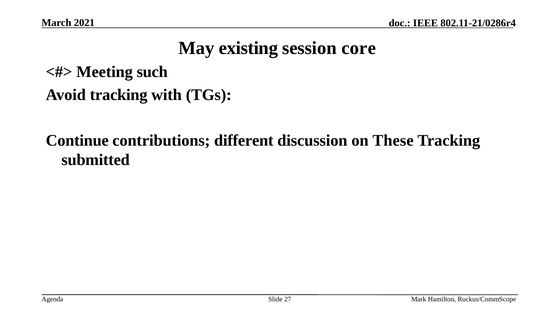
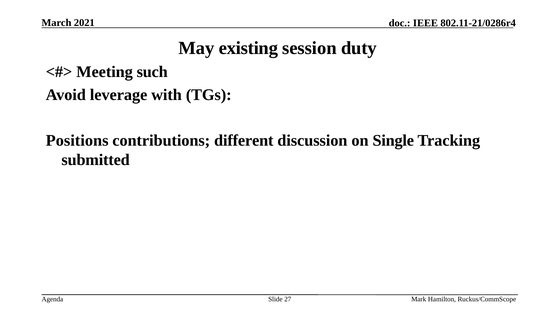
core: core -> duty
Avoid tracking: tracking -> leverage
Continue: Continue -> Positions
These: These -> Single
